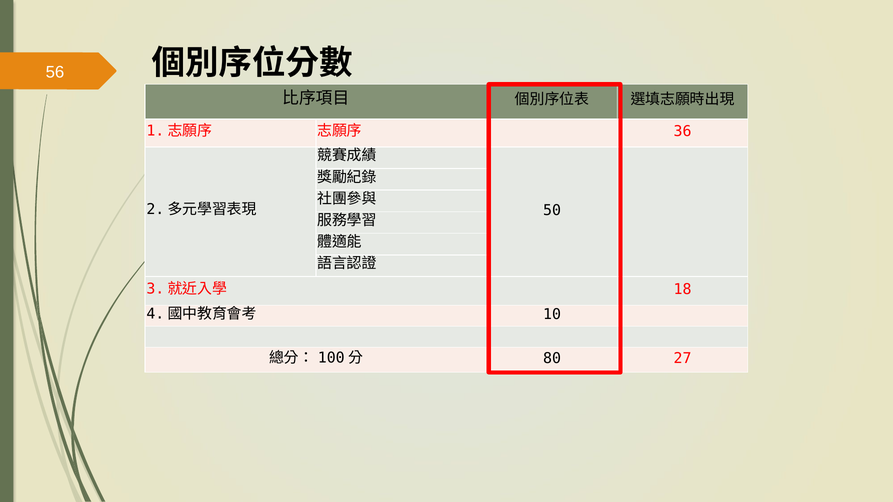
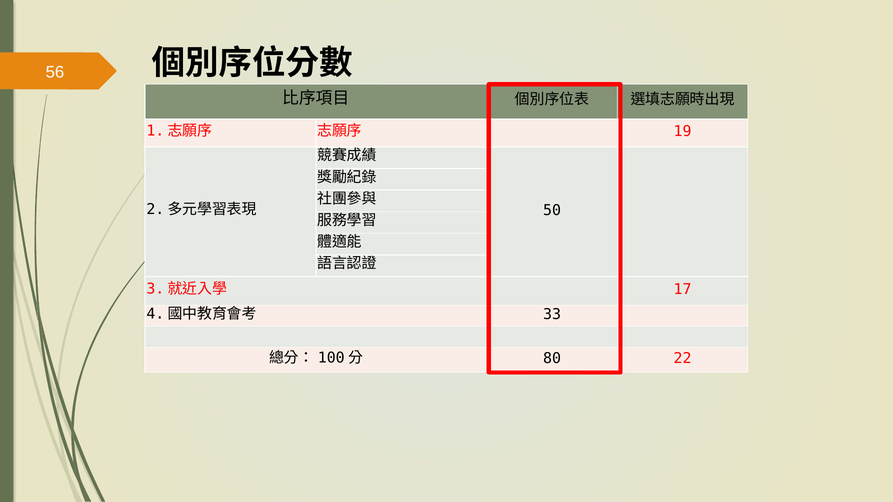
36: 36 -> 19
18: 18 -> 17
10: 10 -> 33
27: 27 -> 22
